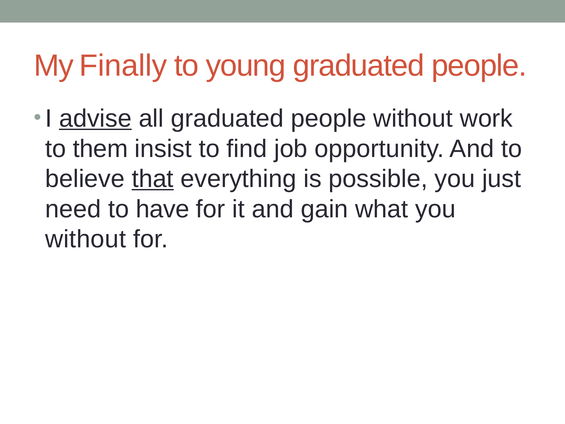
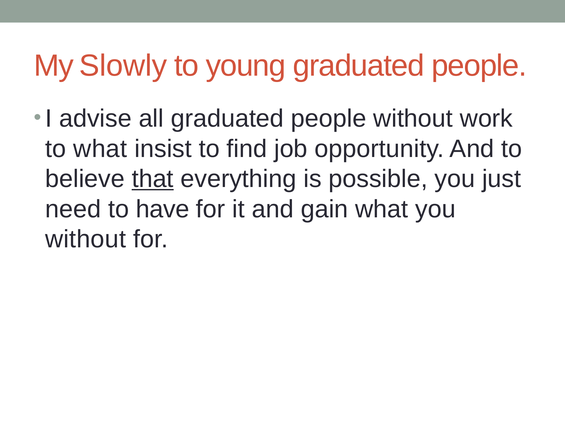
Finally: Finally -> Slowly
advise underline: present -> none
to them: them -> what
